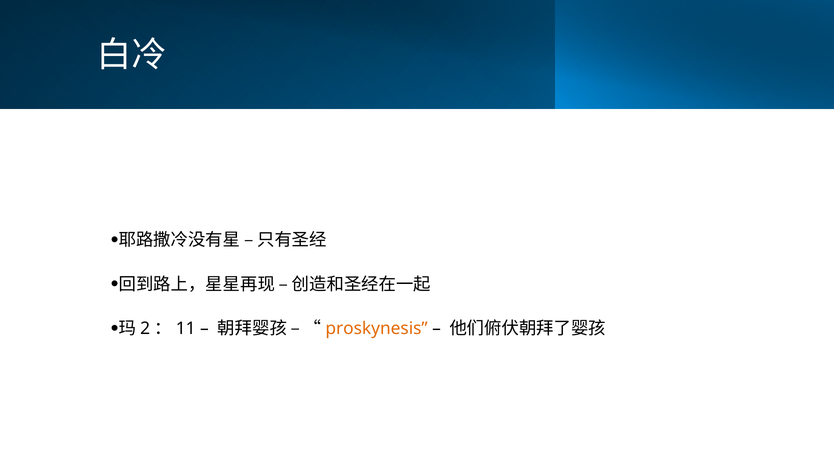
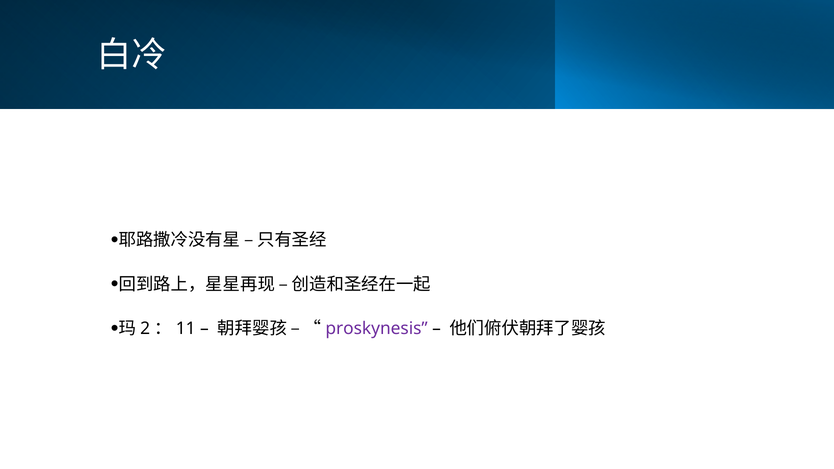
proskynesis colour: orange -> purple
